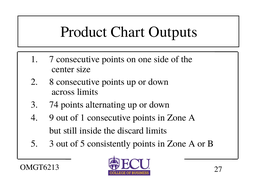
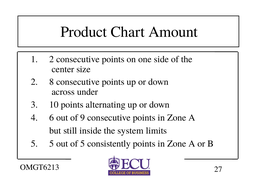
Outputs: Outputs -> Amount
1 7: 7 -> 2
across limits: limits -> under
74: 74 -> 10
9: 9 -> 6
of 1: 1 -> 9
discard: discard -> system
5 3: 3 -> 5
